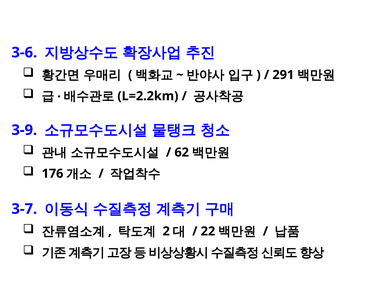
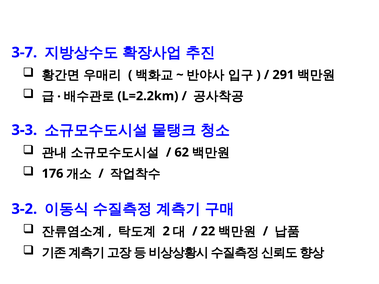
3-6: 3-6 -> 3-7
3-9: 3-9 -> 3-3
3-7: 3-7 -> 3-2
